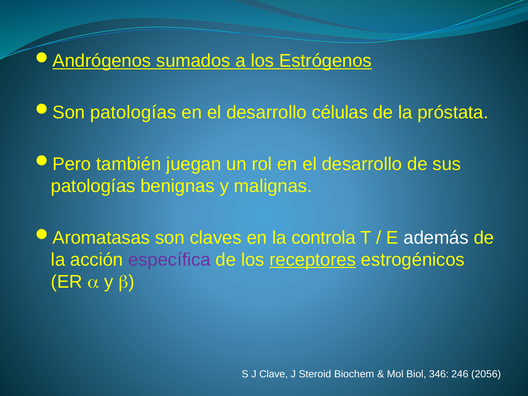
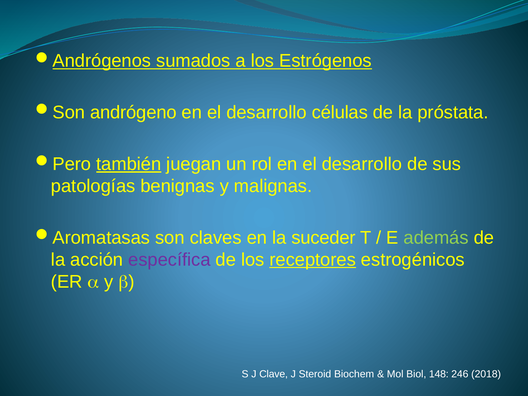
patologías at (133, 112): patologías -> andrógeno
también underline: none -> present
controla: controla -> suceder
además colour: white -> light green
346: 346 -> 148
2056: 2056 -> 2018
